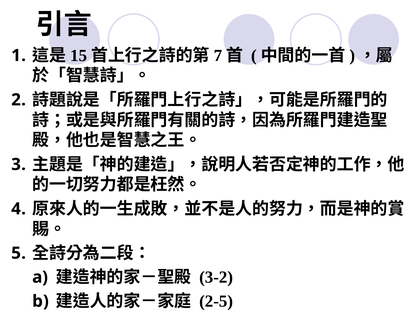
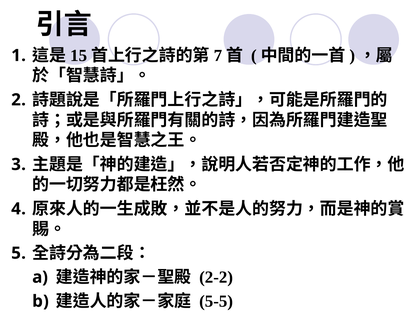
3-2: 3-2 -> 2-2
2-5: 2-5 -> 5-5
